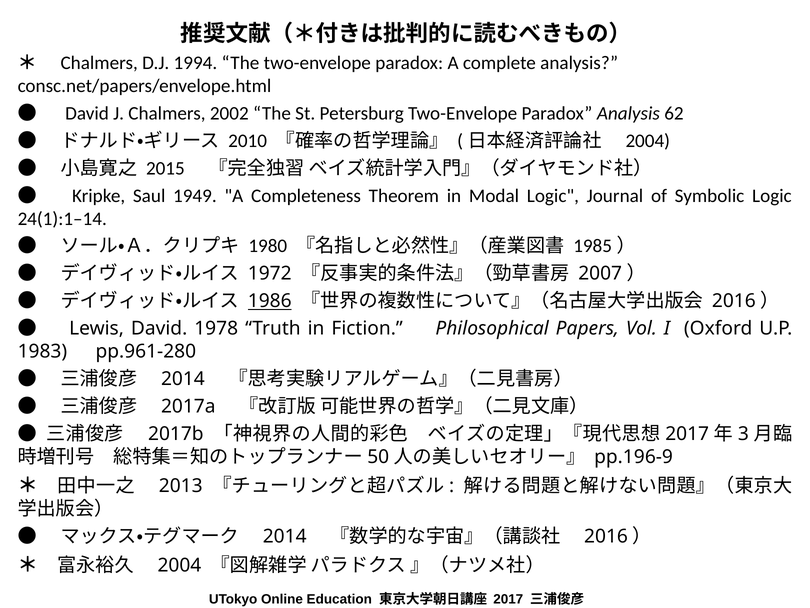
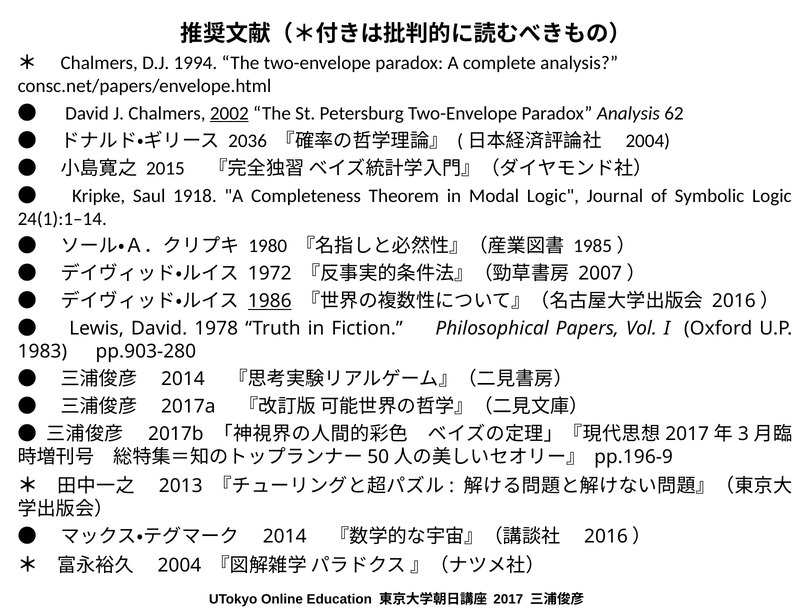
2002 underline: none -> present
2010: 2010 -> 2036
1949: 1949 -> 1918
pp.961-280: pp.961-280 -> pp.903-280
